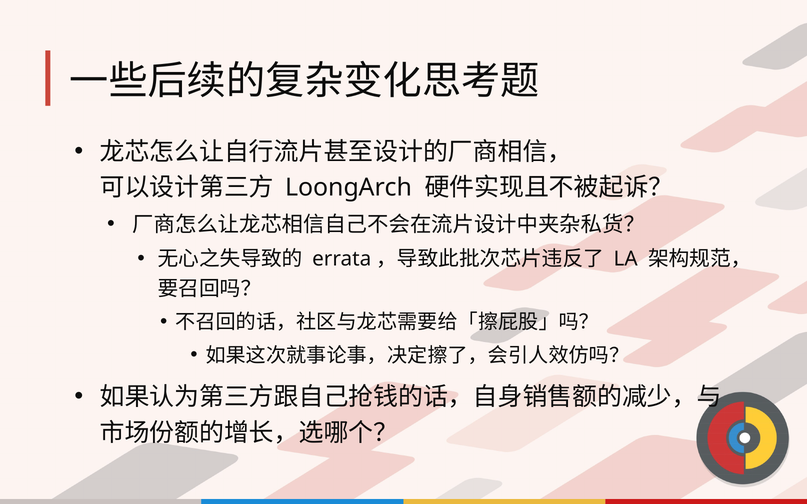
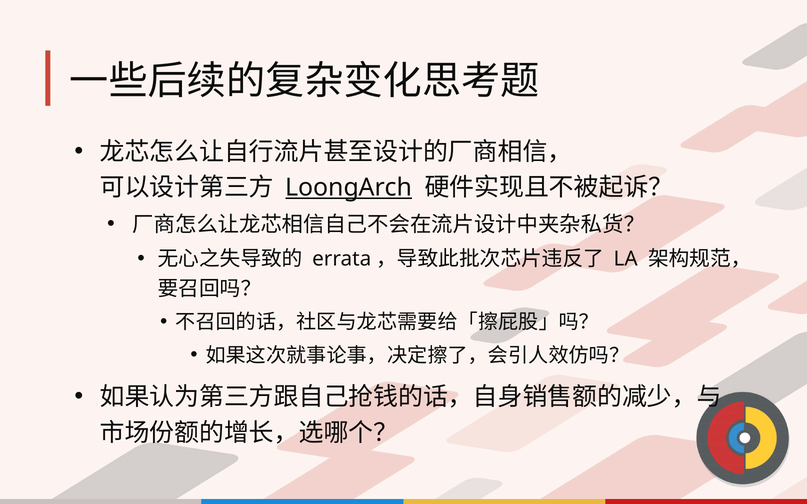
LoongArch underline: none -> present
